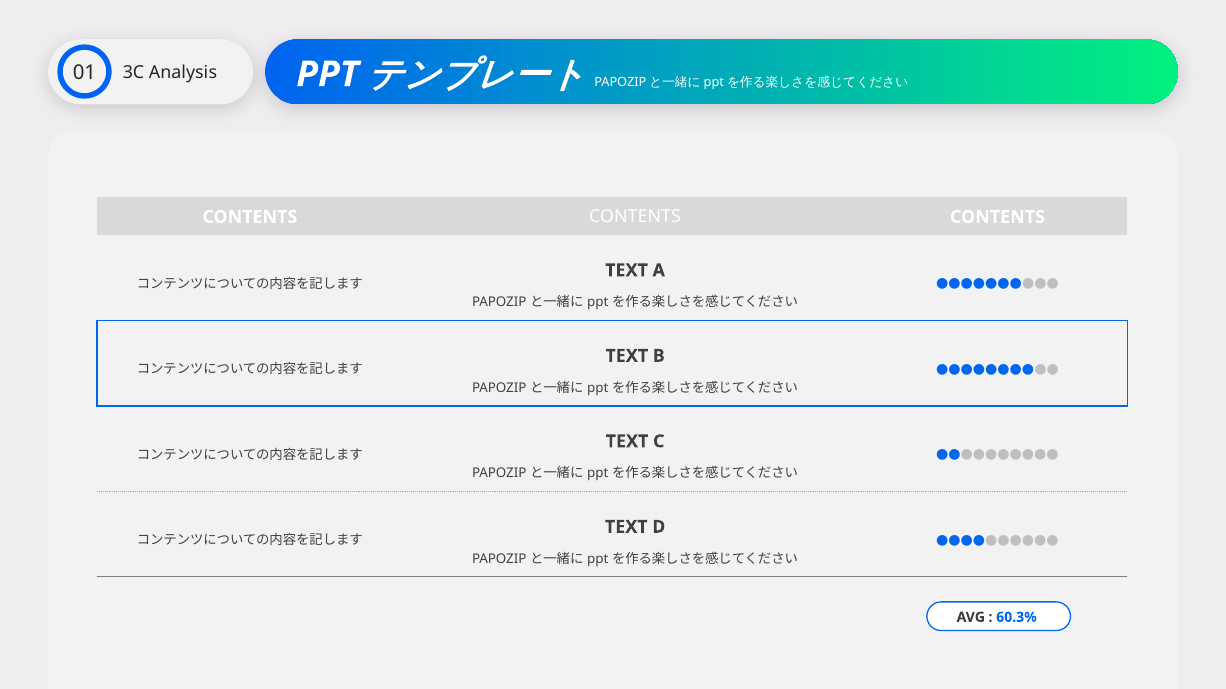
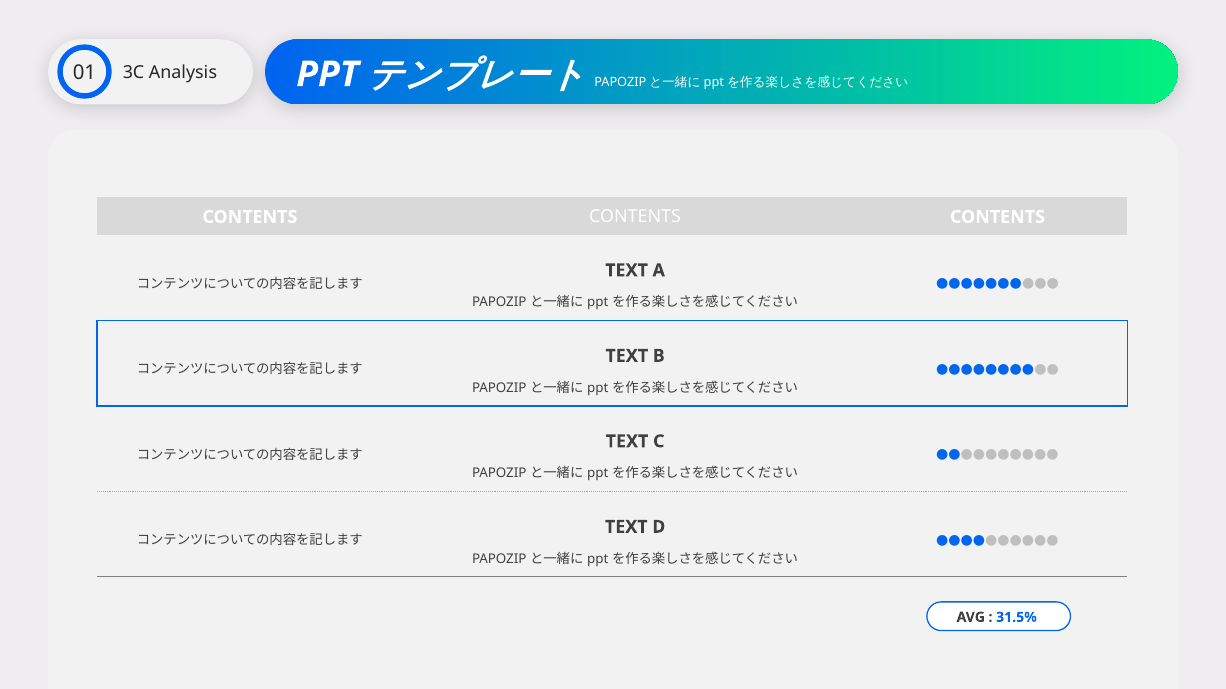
60.3%: 60.3% -> 31.5%
